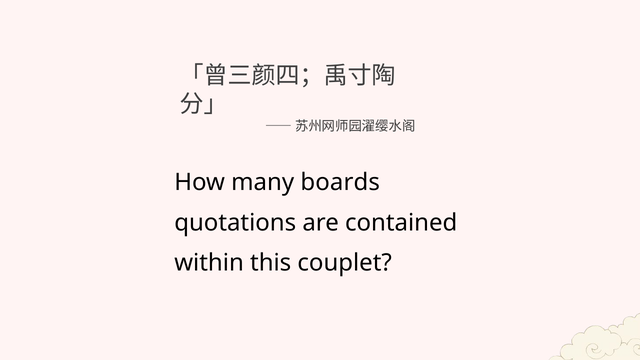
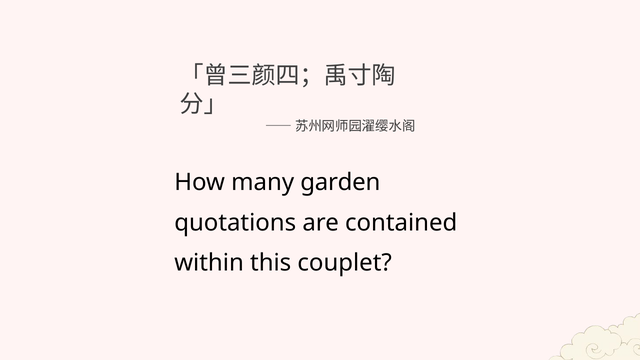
boards: boards -> garden
